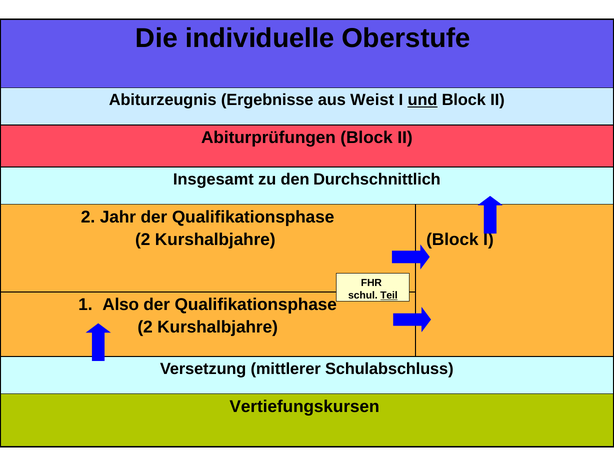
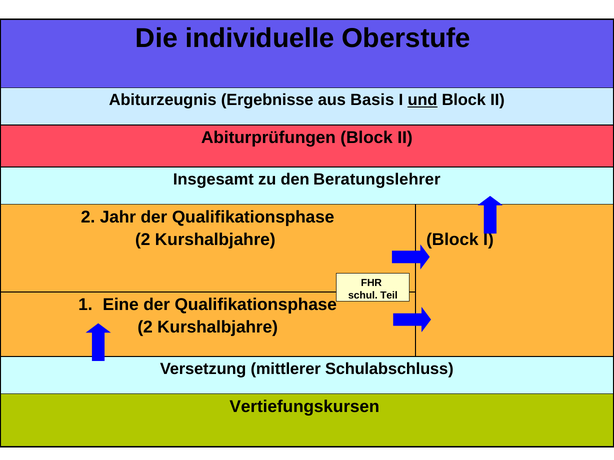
Weist: Weist -> Basis
Durchschnittlich: Durchschnittlich -> Beratungslehrer
Teil underline: present -> none
Also: Also -> Eine
